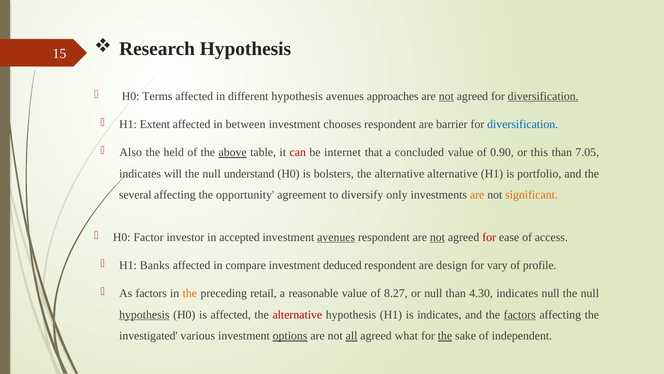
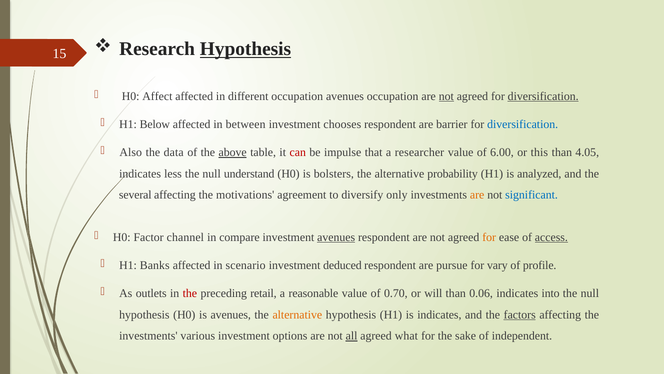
Hypothesis at (245, 49) underline: none -> present
Terms: Terms -> Affect
different hypothesis: hypothesis -> occupation
avenues approaches: approaches -> occupation
Extent: Extent -> Below
held: held -> data
internet: internet -> impulse
concluded: concluded -> researcher
0.90: 0.90 -> 6.00
7.05: 7.05 -> 4.05
will: will -> less
alternative alternative: alternative -> probability
portfolio: portfolio -> analyzed
opportunity: opportunity -> motivations
significant colour: orange -> blue
investor: investor -> channel
accepted: accepted -> compare
not at (437, 237) underline: present -> none
for at (489, 237) colour: red -> orange
access underline: none -> present
compare: compare -> scenario
design: design -> pursue
As factors: factors -> outlets
the at (190, 293) colour: orange -> red
8.27: 8.27 -> 0.70
or null: null -> will
4.30: 4.30 -> 0.06
indicates null: null -> into
hypothesis at (144, 314) underline: present -> none
is affected: affected -> avenues
alternative at (297, 314) colour: red -> orange
investigated at (148, 335): investigated -> investments
options underline: present -> none
the at (445, 335) underline: present -> none
